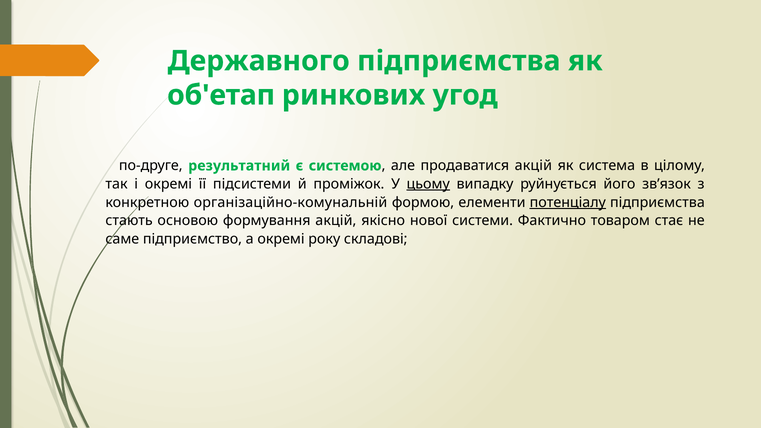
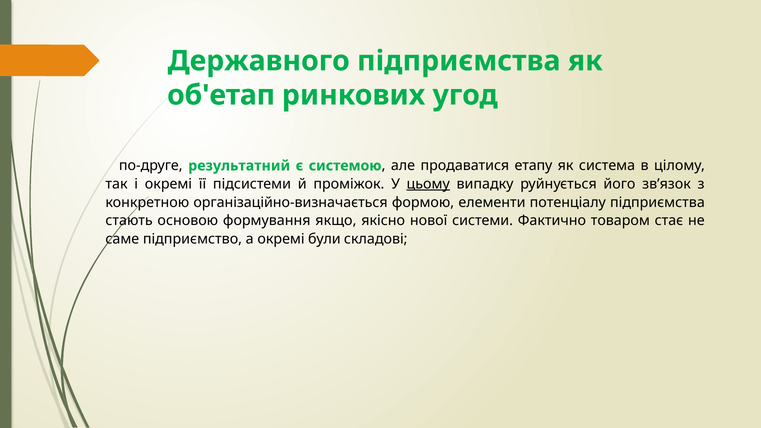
продаватися акцій: акцій -> етапу
організаційно-комунальній: організаційно-комунальній -> організаційно-визначається
потенціалу underline: present -> none
формування акцій: акцій -> якщо
року: року -> були
